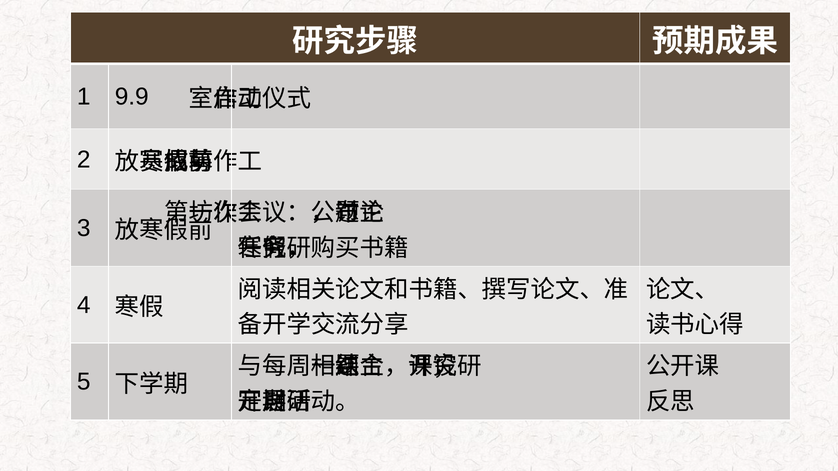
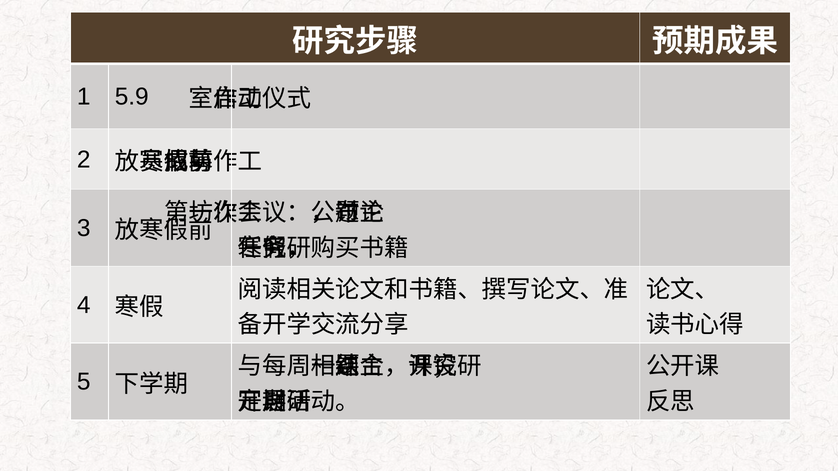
9.9: 9.9 -> 5.9
